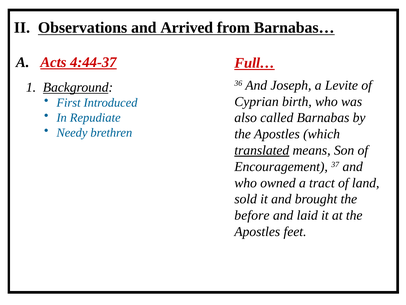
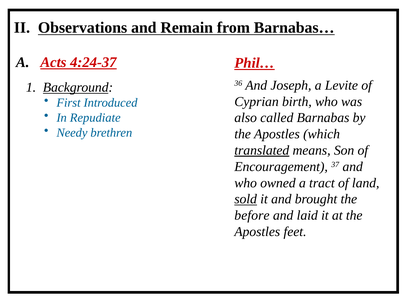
Arrived: Arrived -> Remain
4:44-37: 4:44-37 -> 4:24-37
Full…: Full… -> Phil…
sold underline: none -> present
